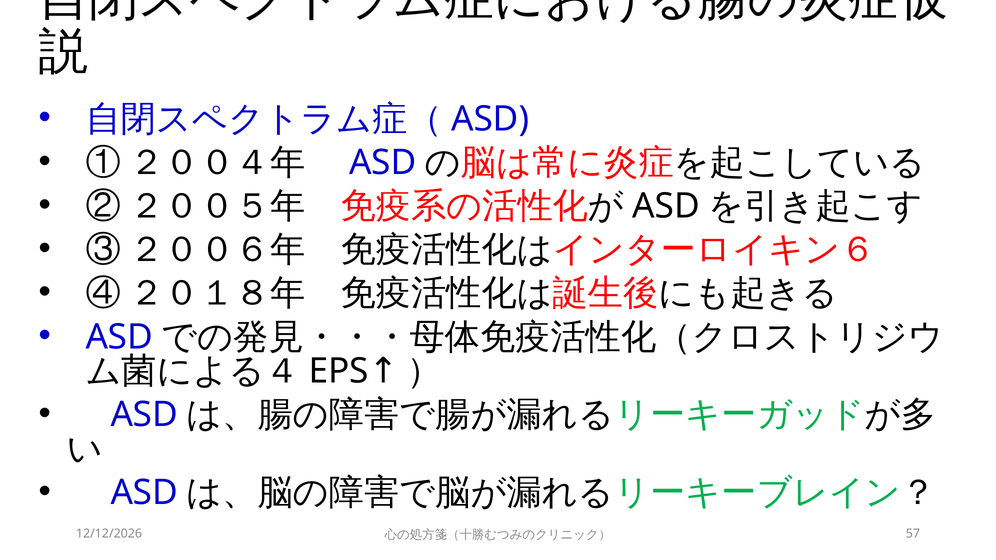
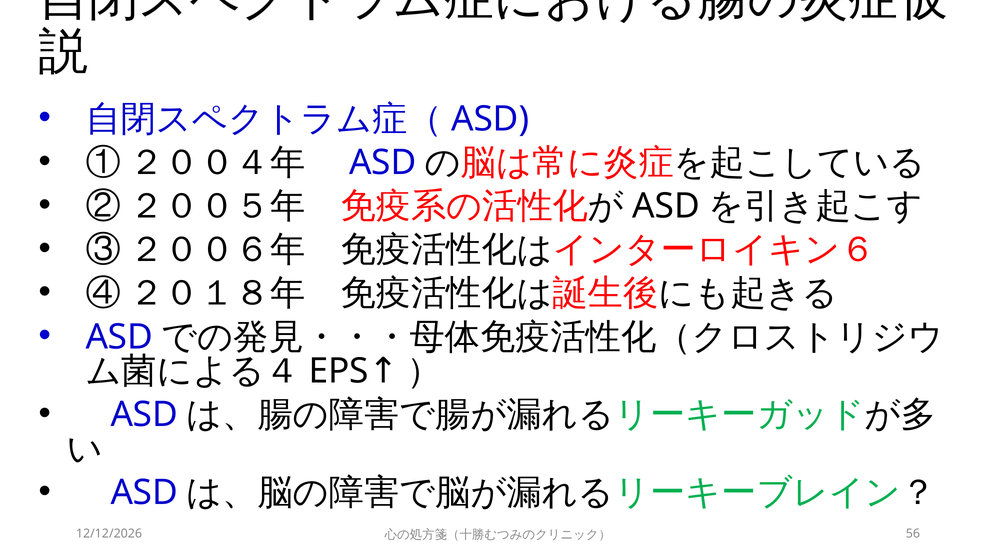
57: 57 -> 56
